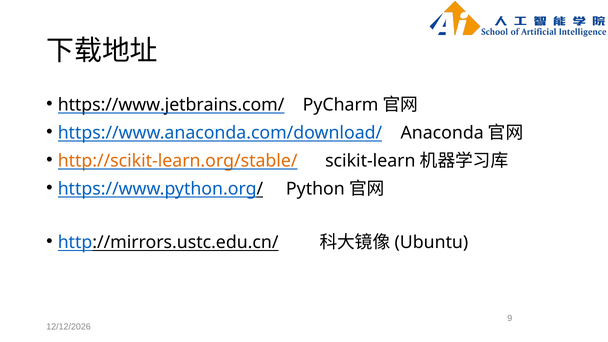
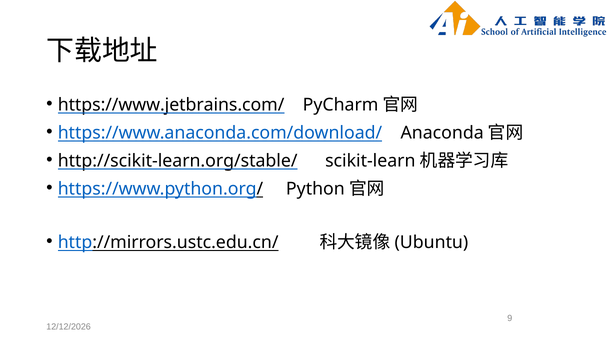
http://scikit-learn.org/stable/ colour: orange -> black
